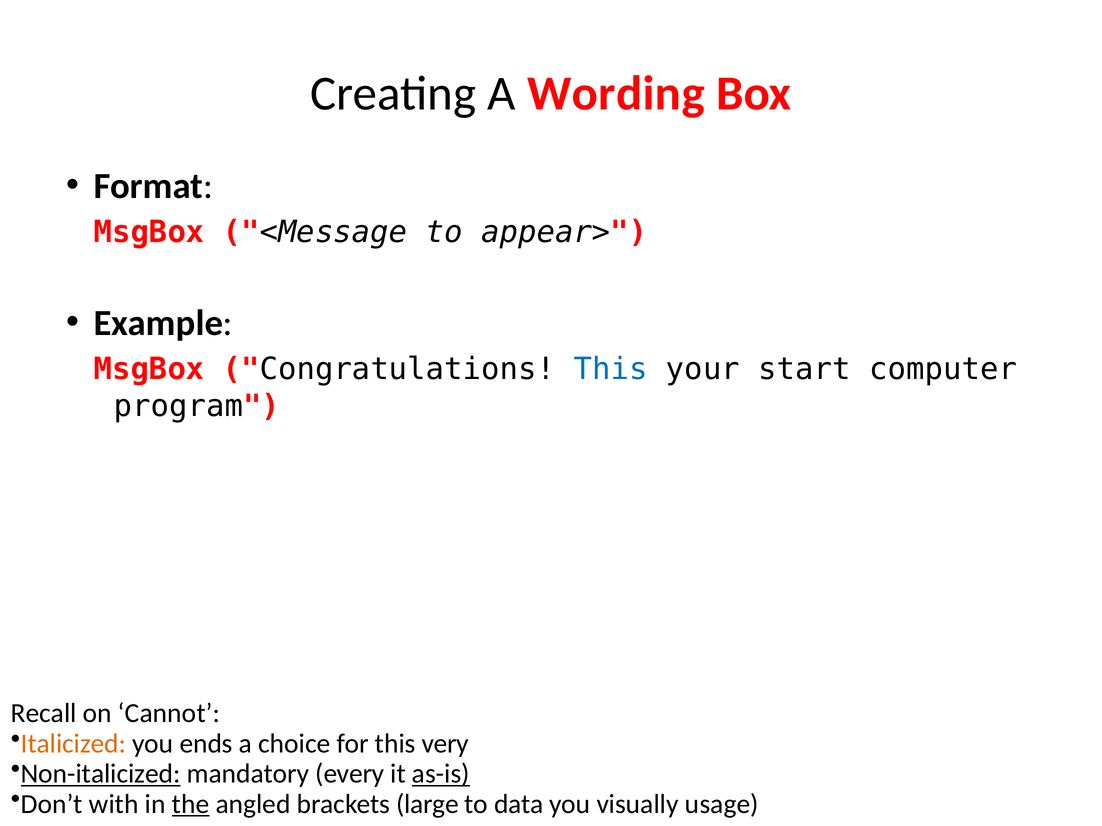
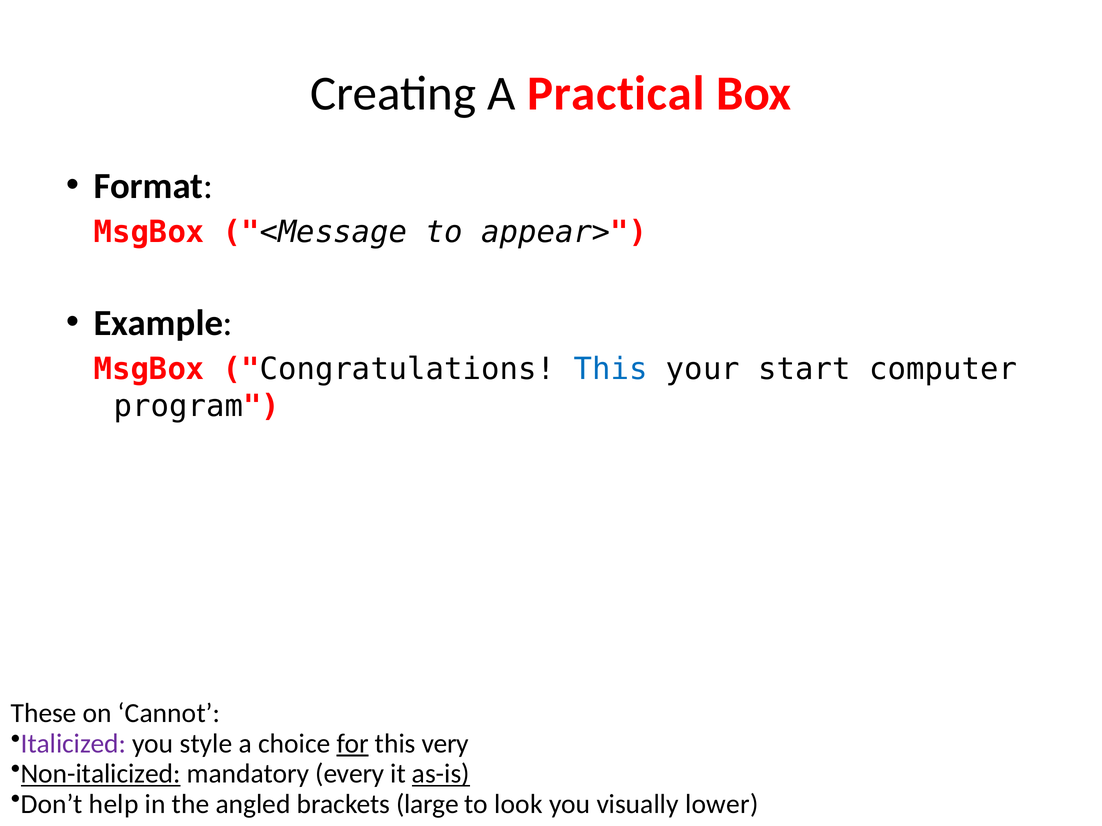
Wording: Wording -> Practical
Recall: Recall -> These
Italicized colour: orange -> purple
ends: ends -> style
for underline: none -> present
with: with -> help
the underline: present -> none
data: data -> look
usage: usage -> lower
